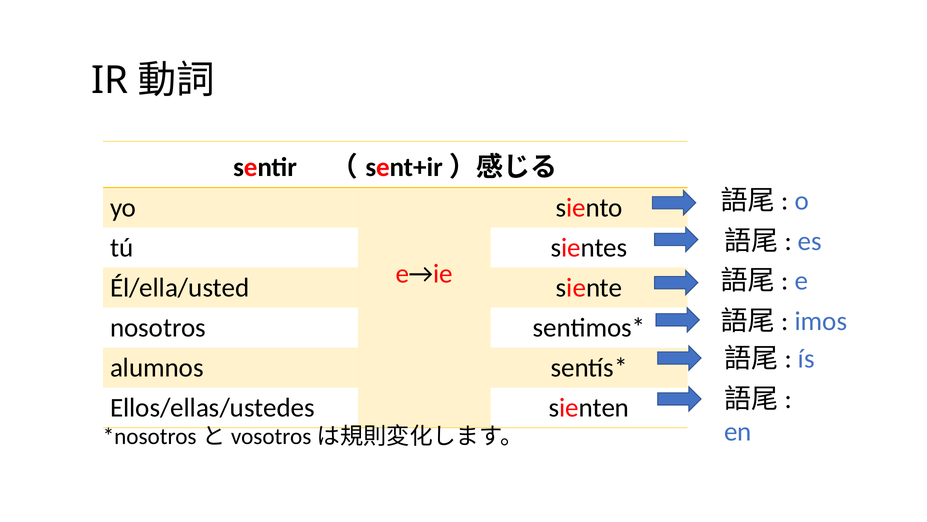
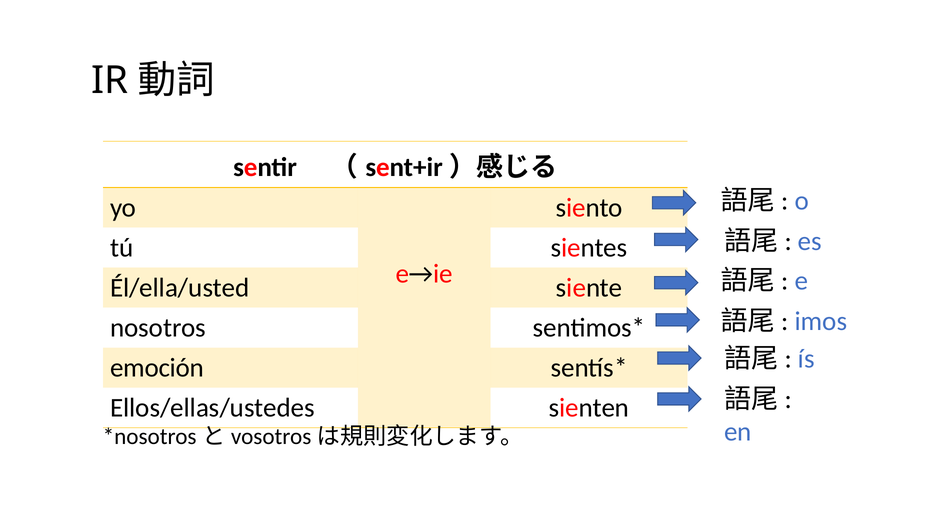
alumnos: alumnos -> emoción
